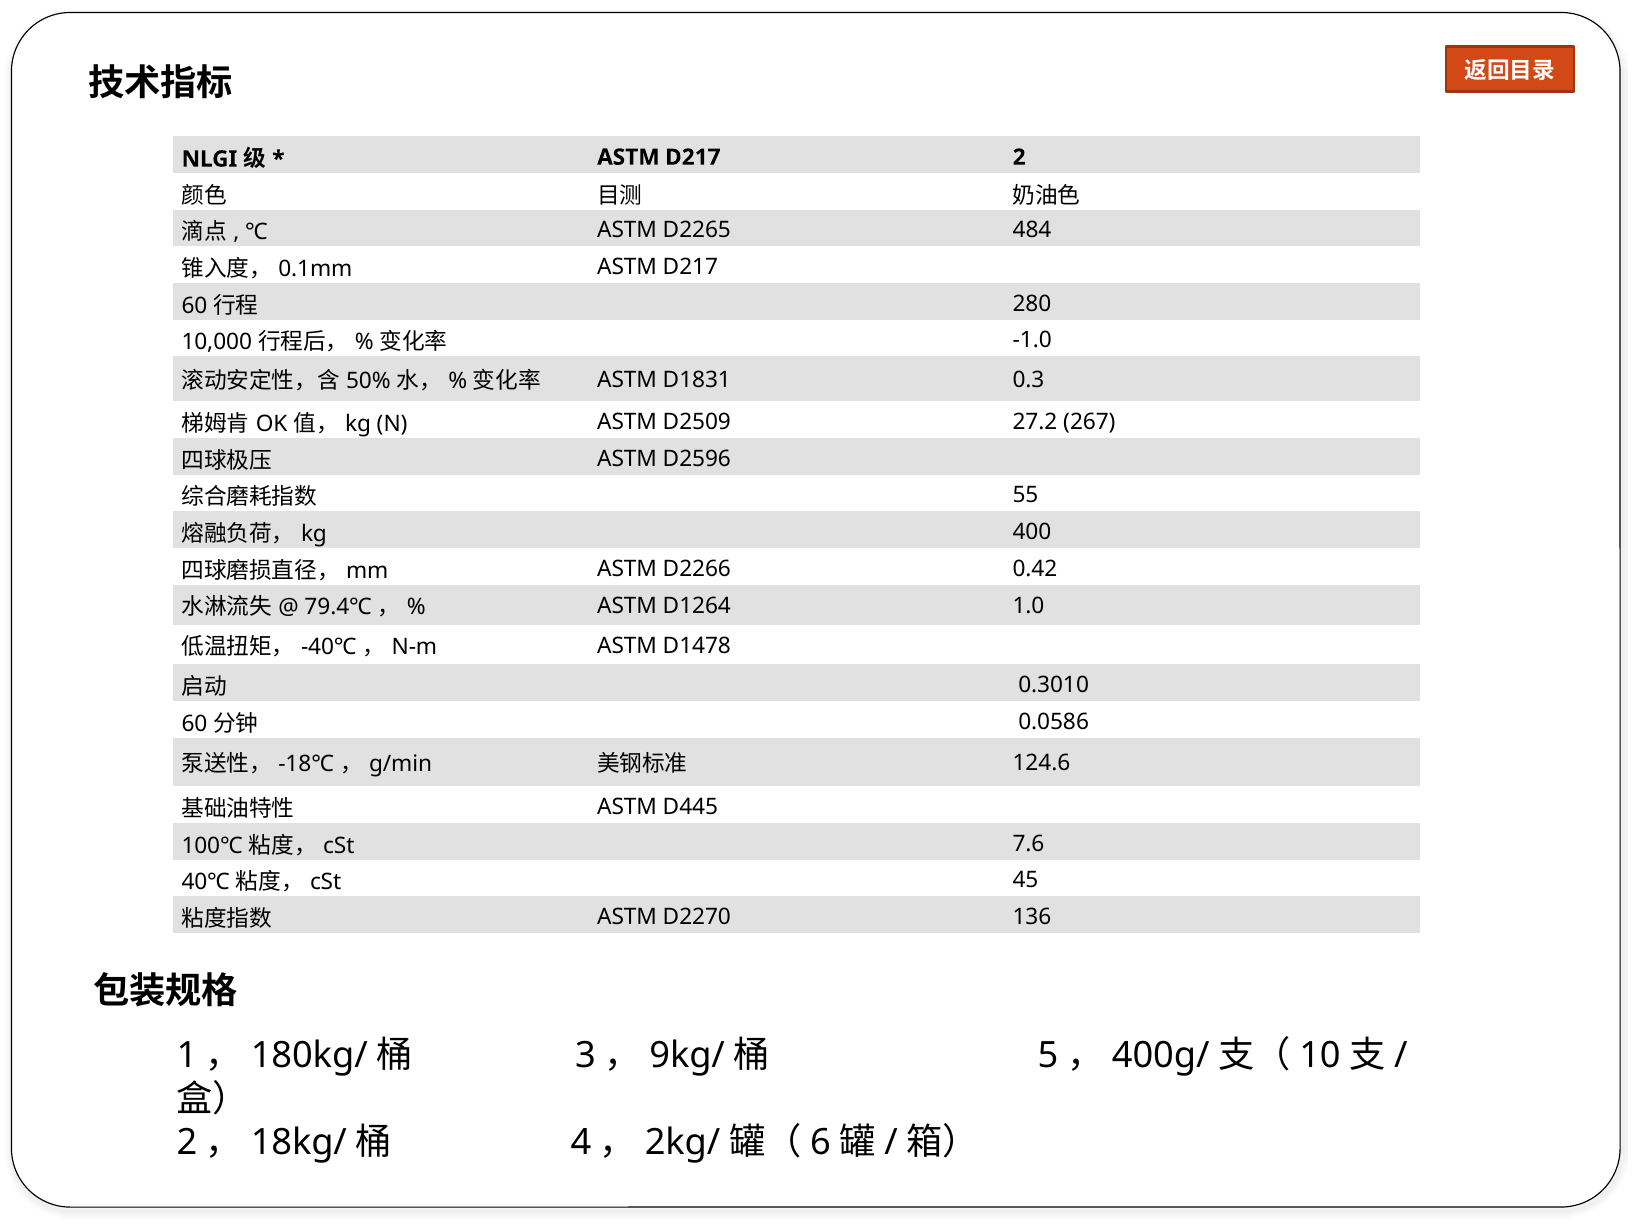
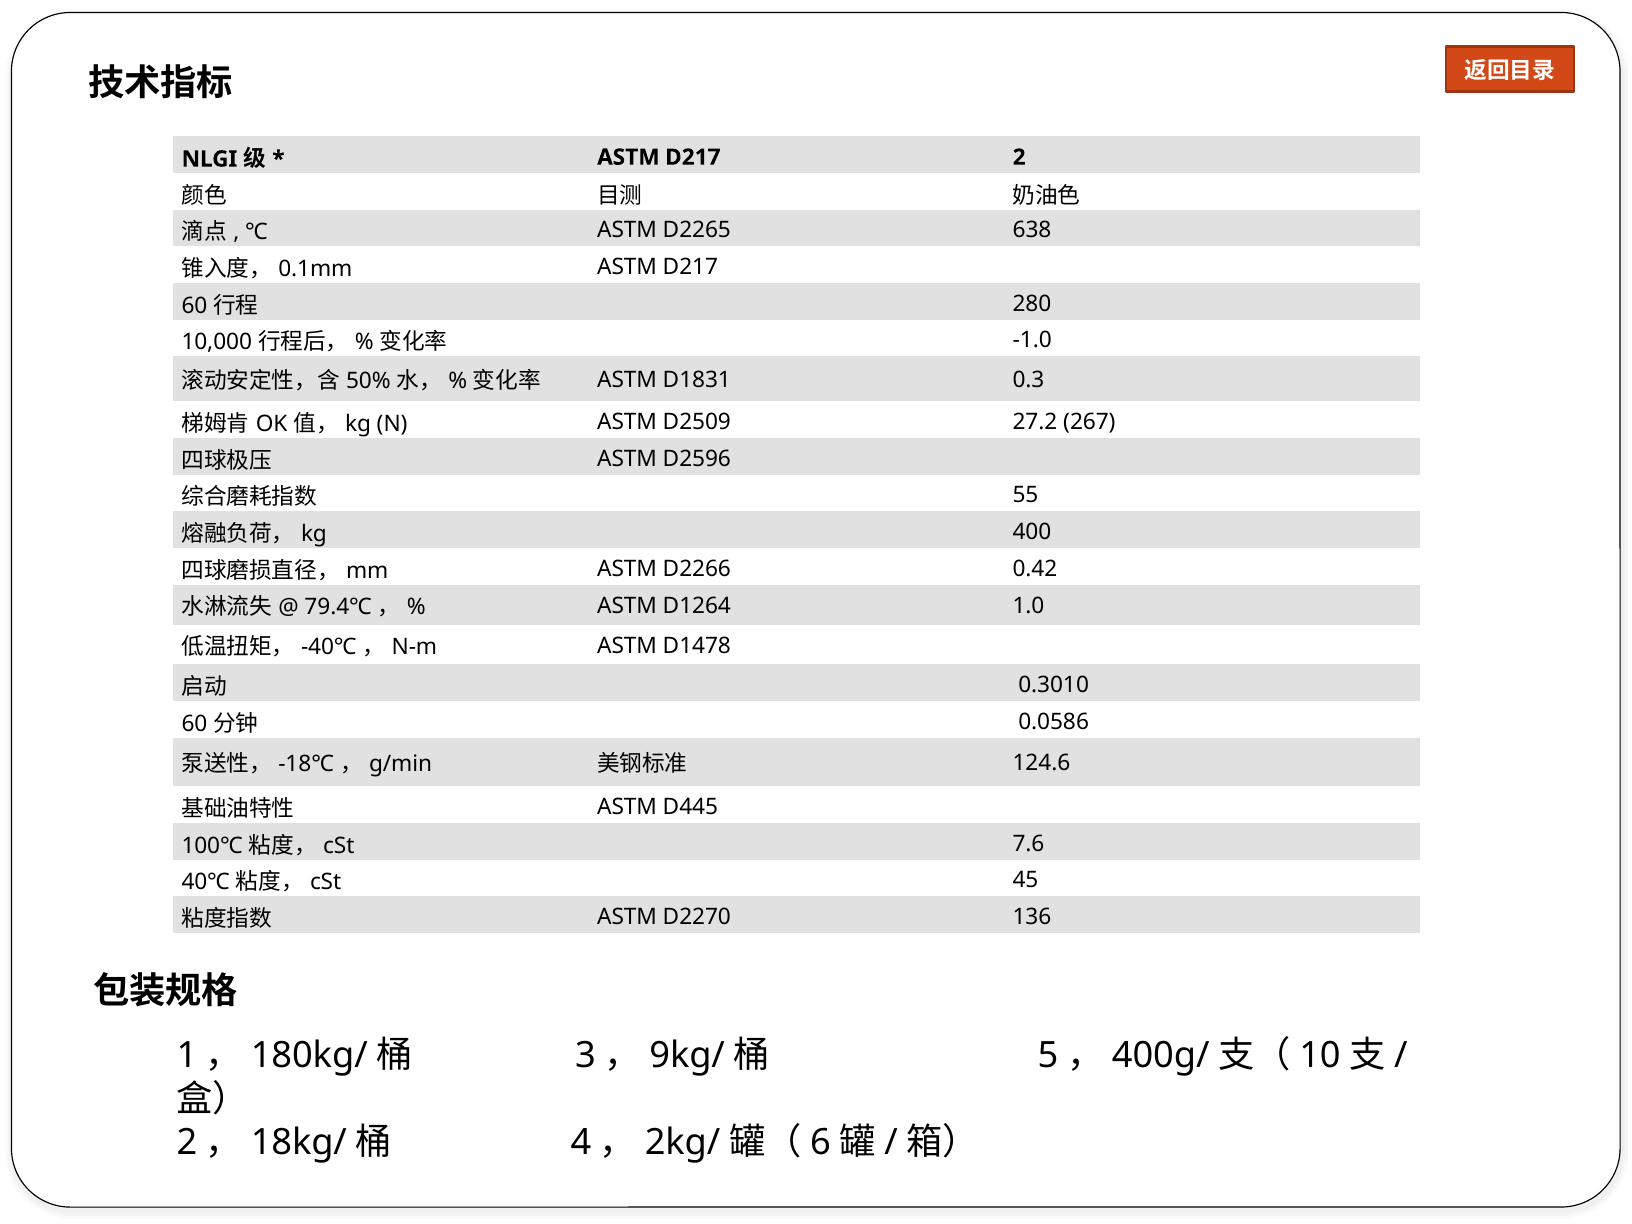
484: 484 -> 638
